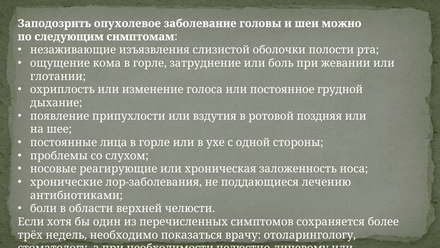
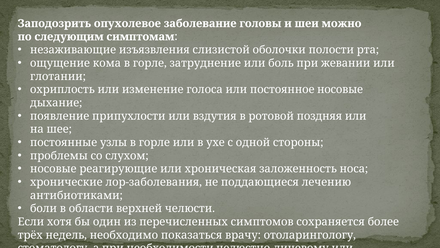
постоянное грудной: грудной -> носовые
лица: лица -> узлы
